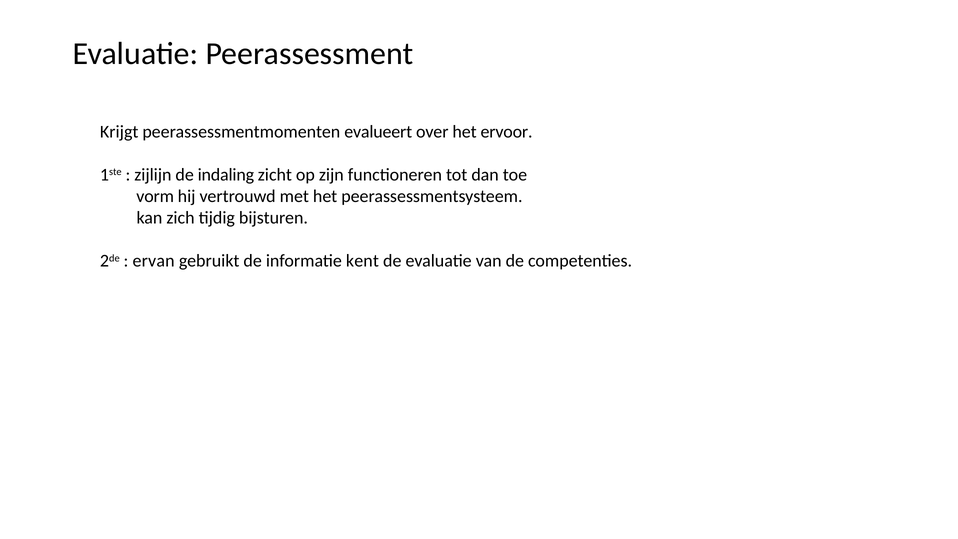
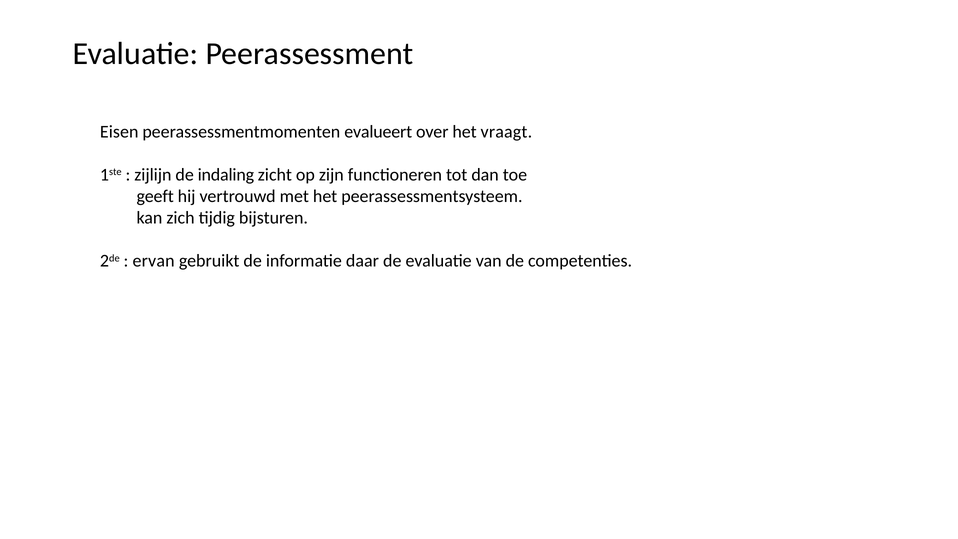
Krijgt: Krijgt -> Eisen
ervoor: ervoor -> vraagt
vorm: vorm -> geeft
kent: kent -> daar
